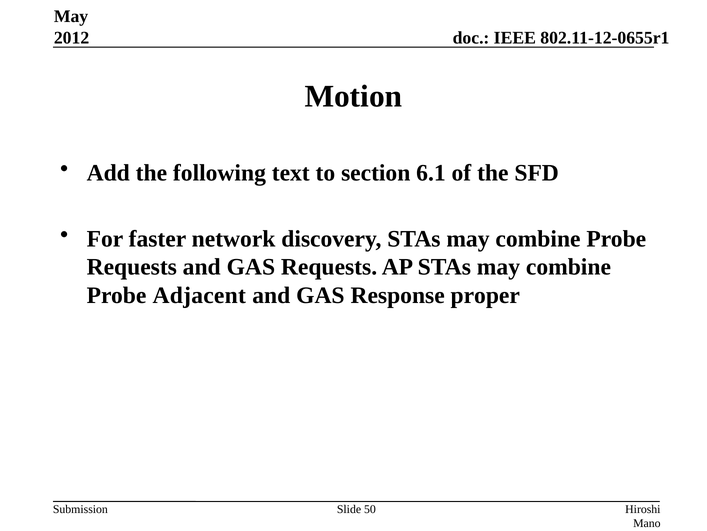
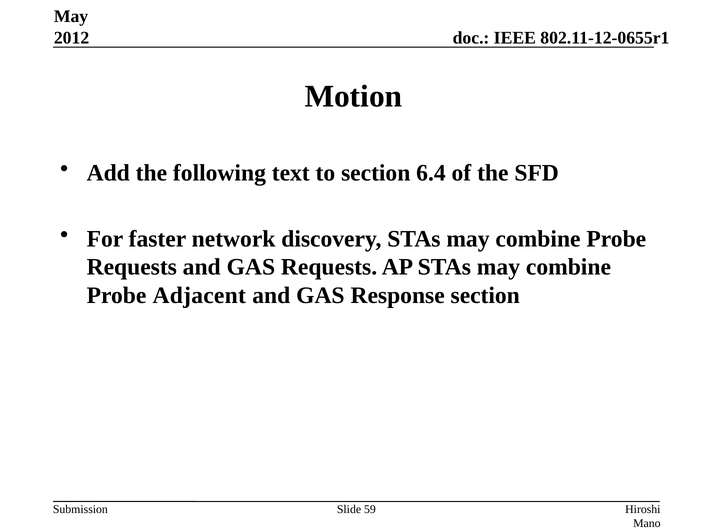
6.1: 6.1 -> 6.4
Response proper: proper -> section
50: 50 -> 59
